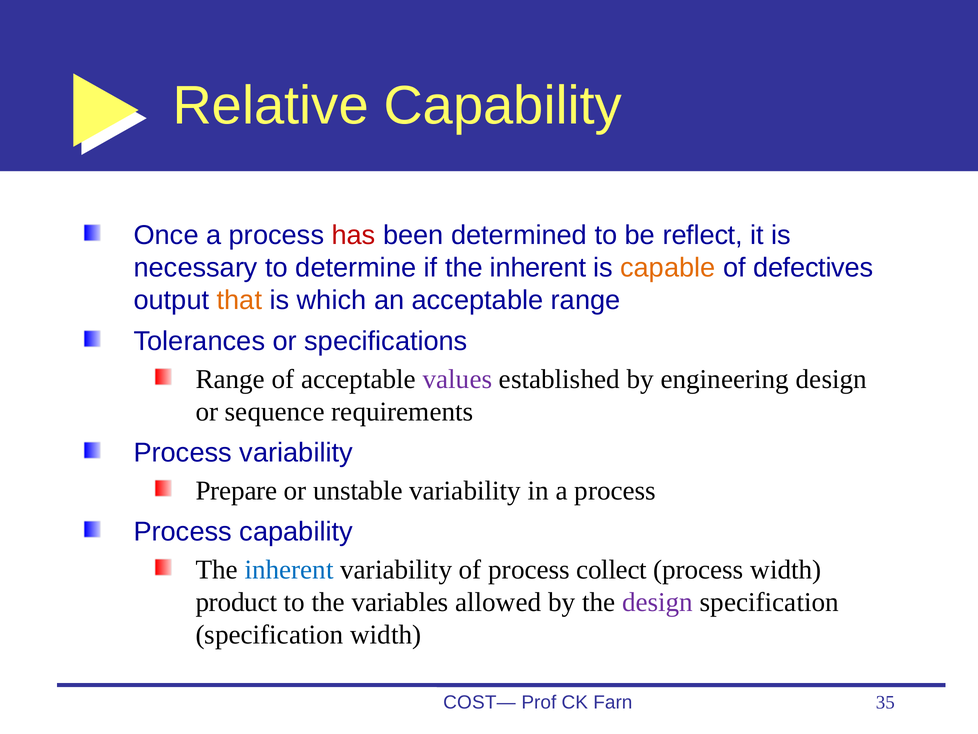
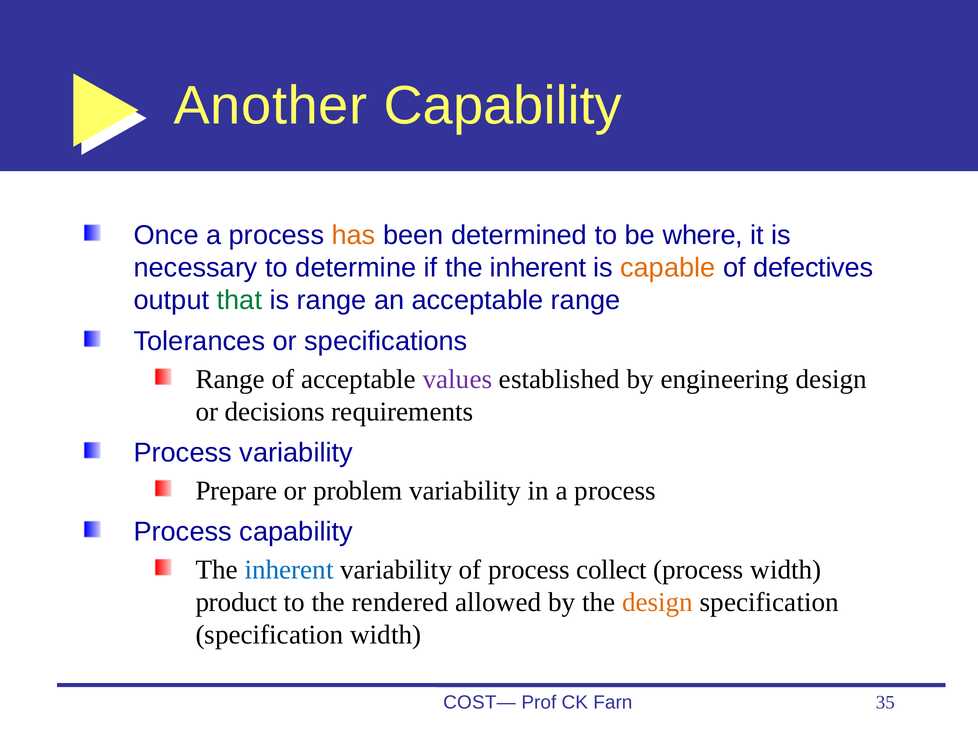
Relative: Relative -> Another
has colour: red -> orange
reflect: reflect -> where
that colour: orange -> green
is which: which -> range
sequence: sequence -> decisions
unstable: unstable -> problem
variables: variables -> rendered
design at (658, 602) colour: purple -> orange
